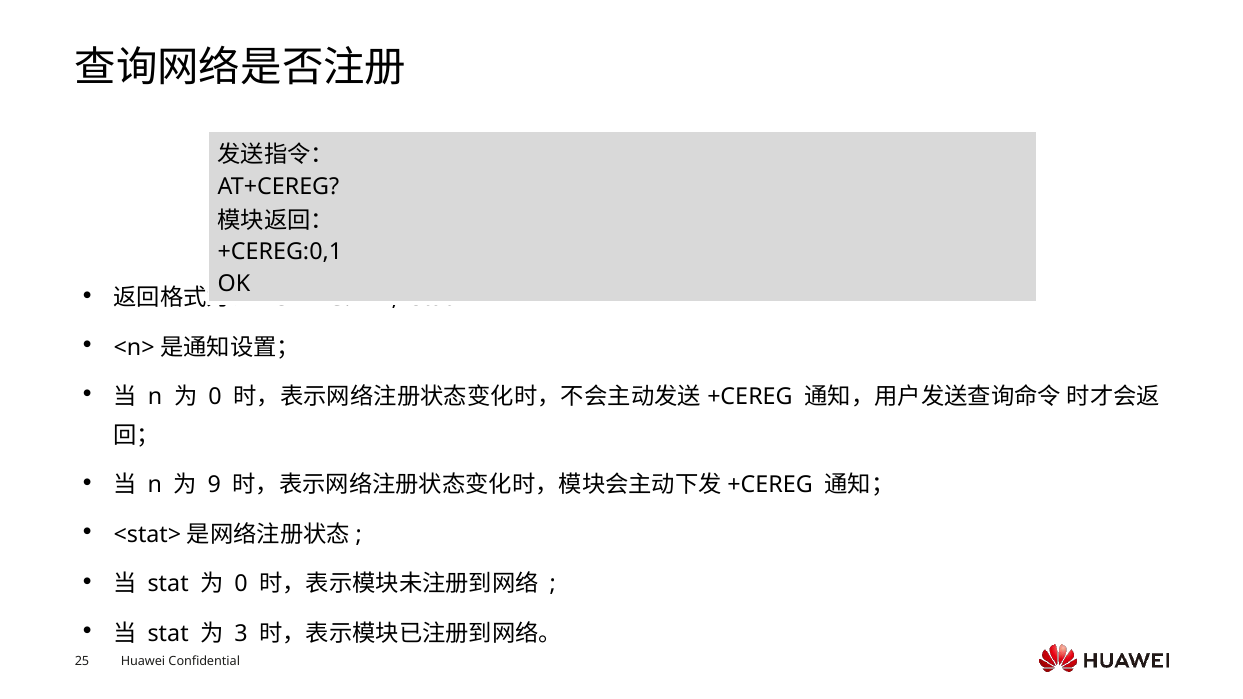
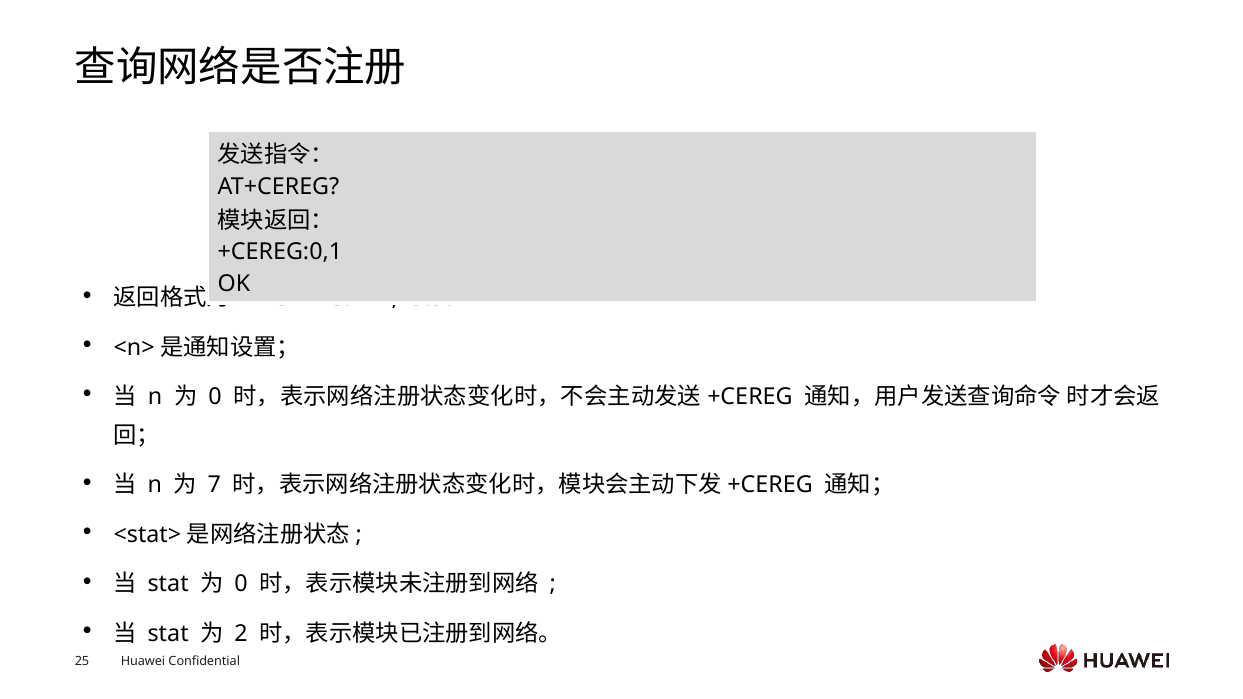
9: 9 -> 7
3: 3 -> 2
